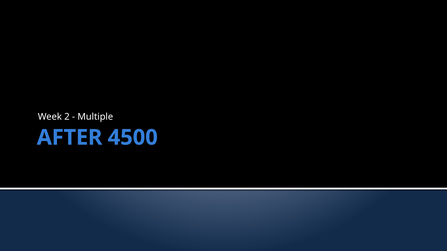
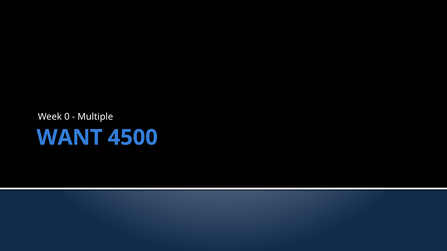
2: 2 -> 0
AFTER: AFTER -> WANT
